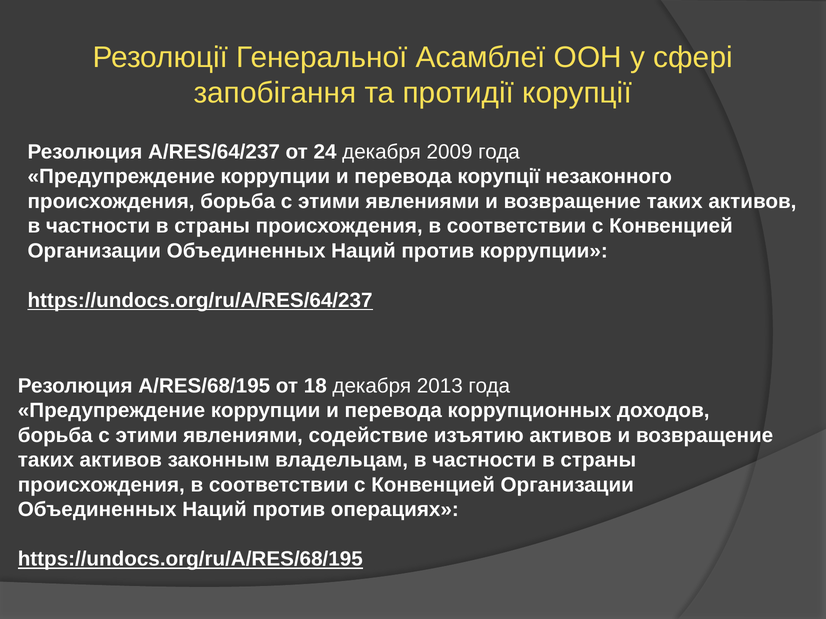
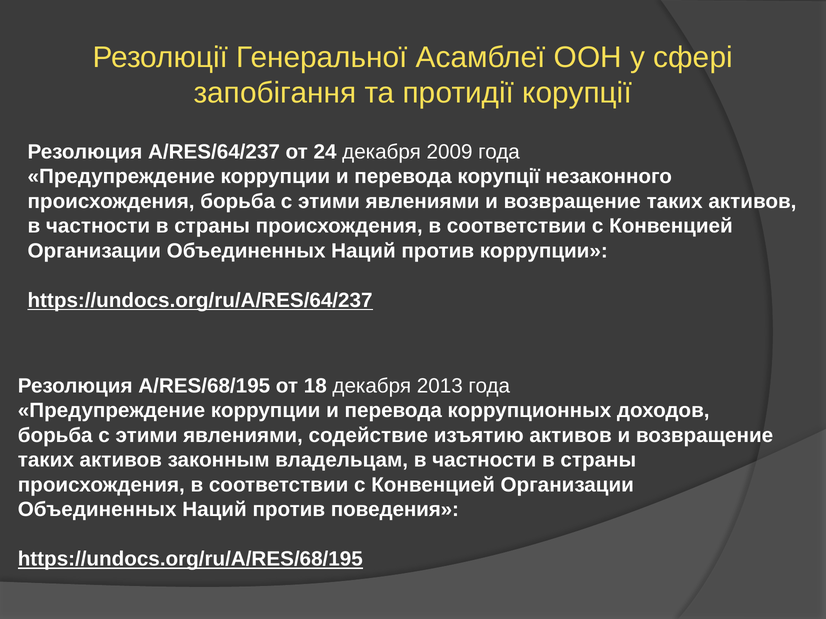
операциях: операциях -> поведения
